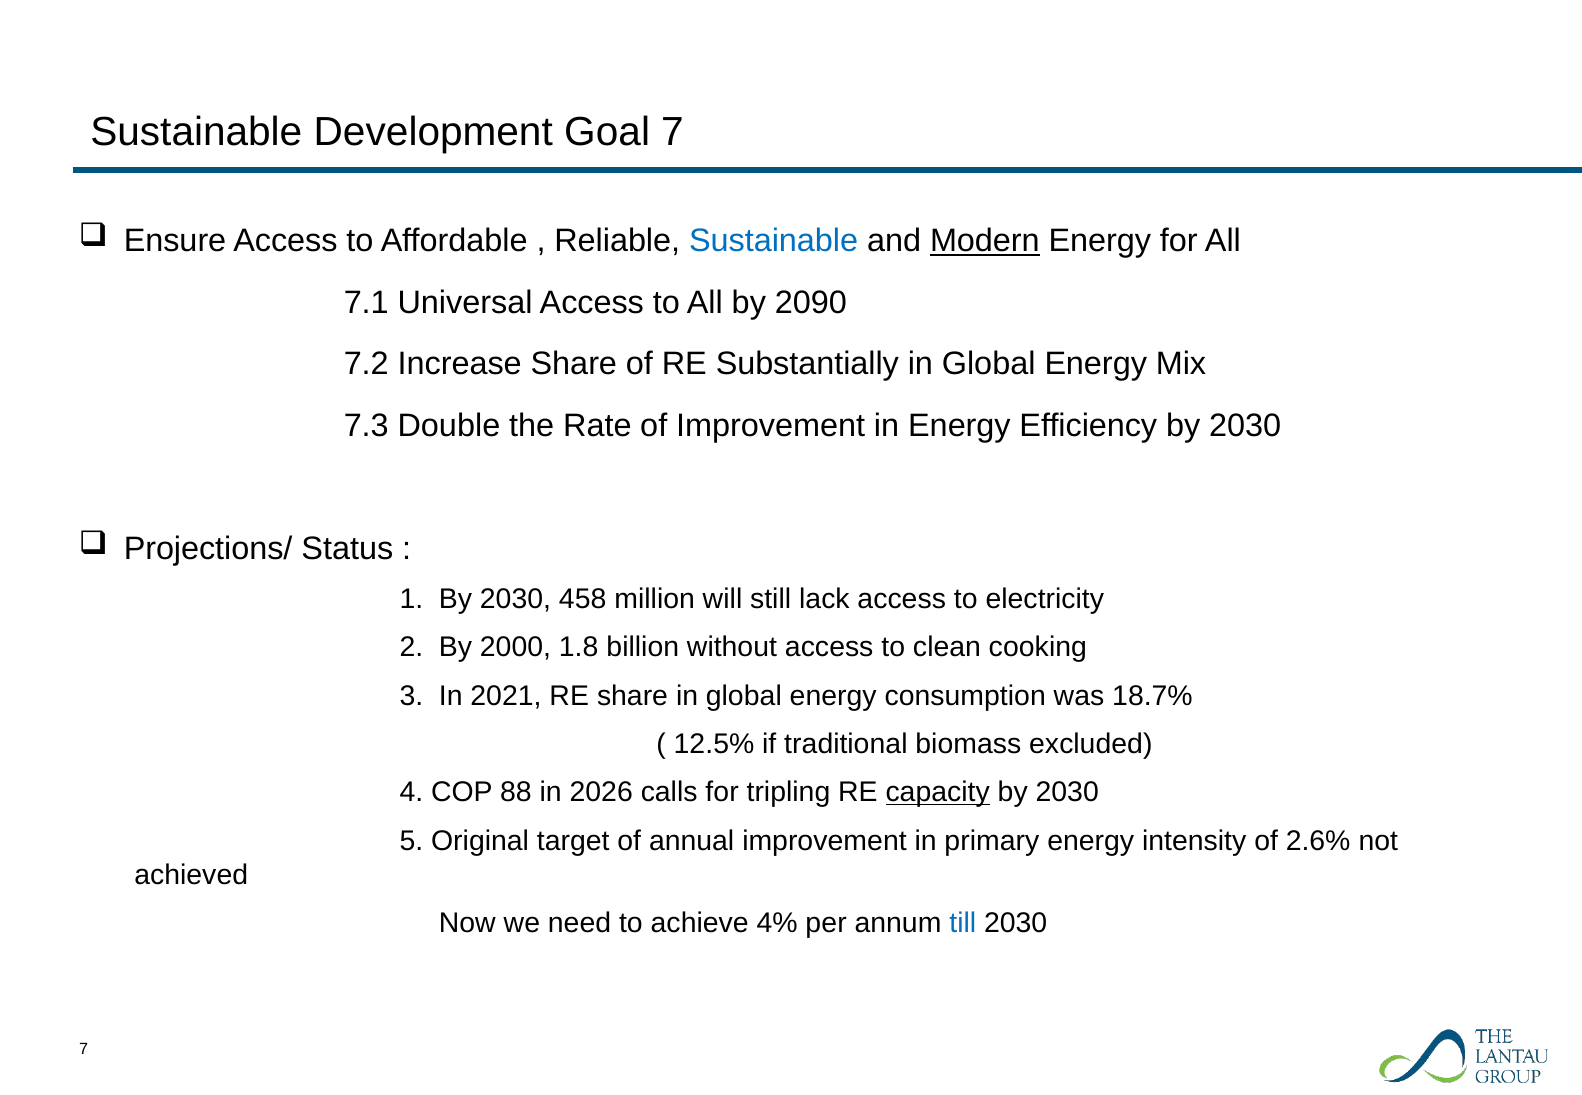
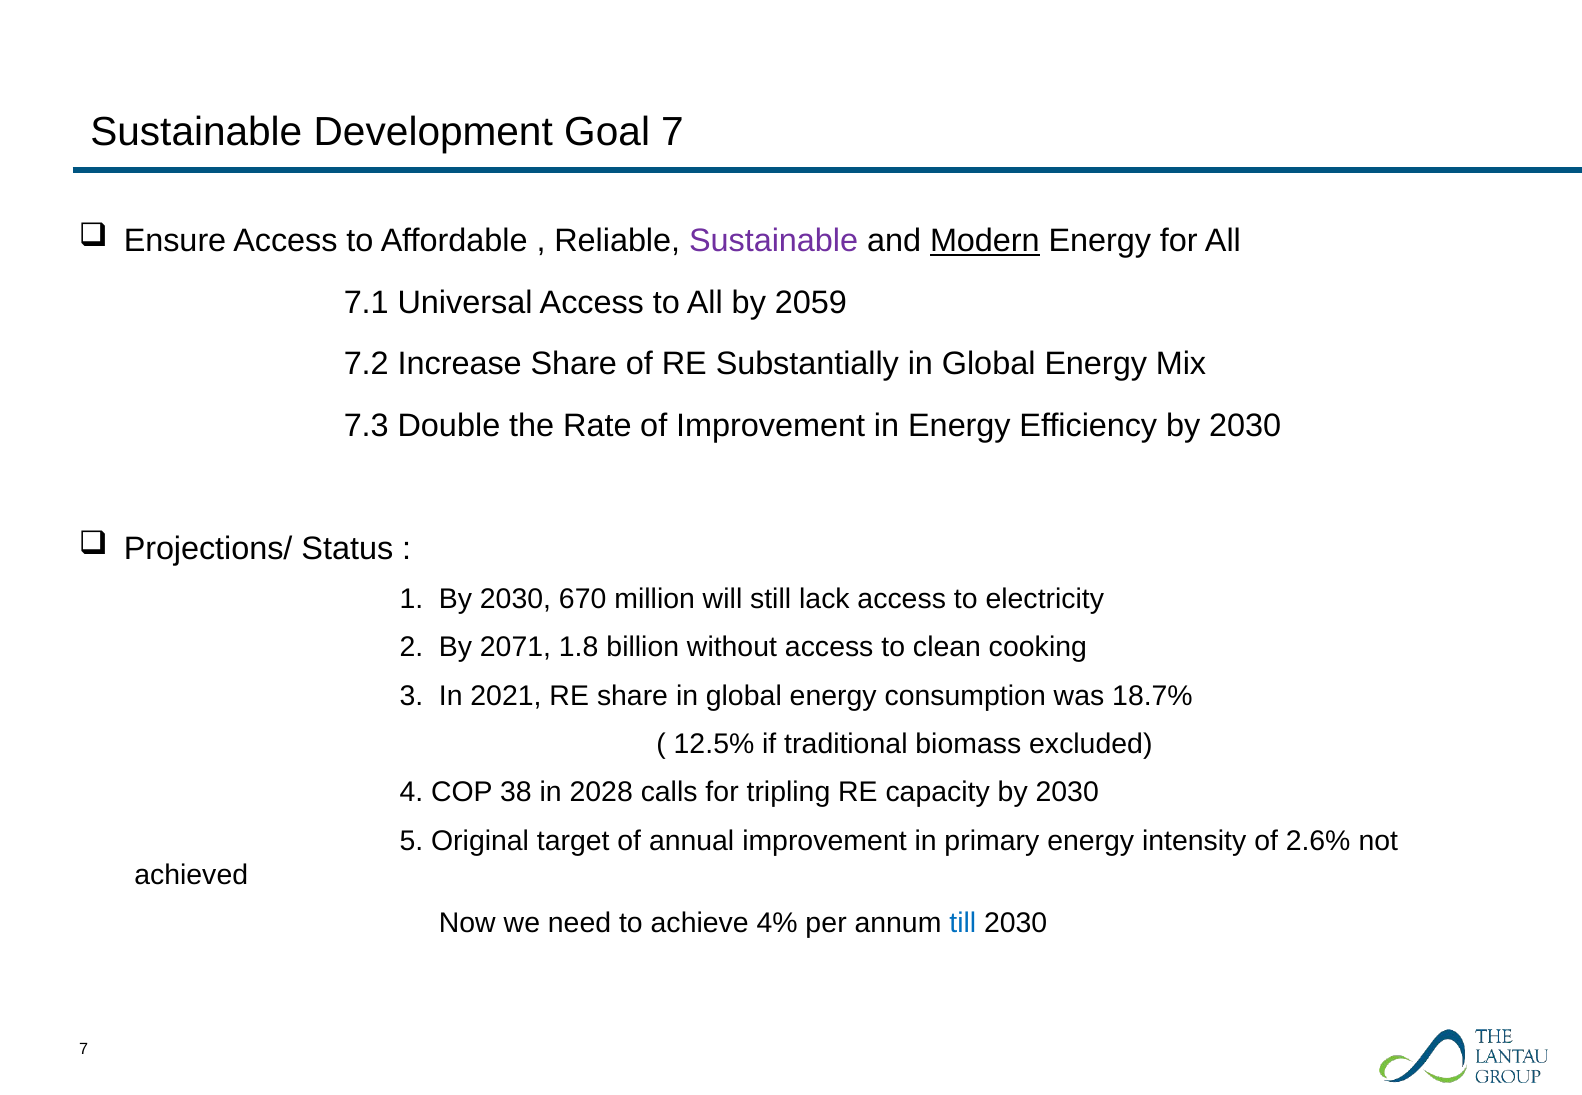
Sustainable at (774, 241) colour: blue -> purple
2090: 2090 -> 2059
458: 458 -> 670
2000: 2000 -> 2071
88: 88 -> 38
2026: 2026 -> 2028
capacity underline: present -> none
